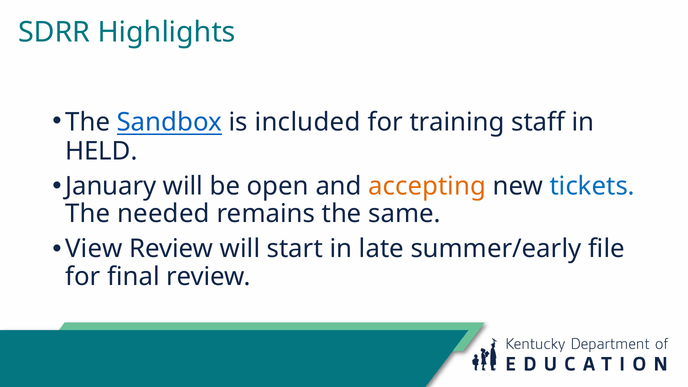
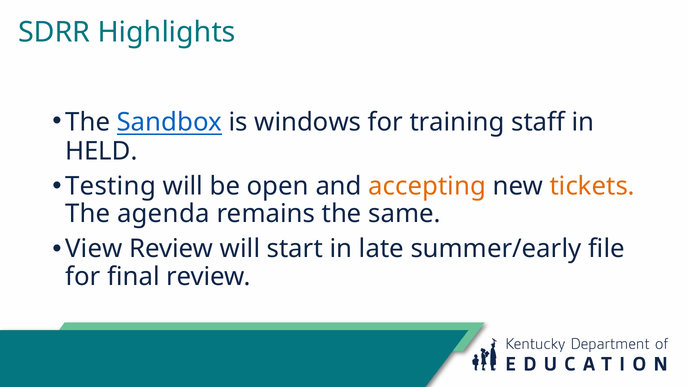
included: included -> windows
January: January -> Testing
tickets colour: blue -> orange
needed: needed -> agenda
